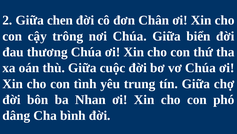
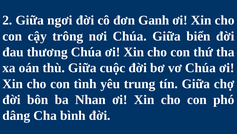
chen: chen -> ngơi
Chân: Chân -> Ganh
